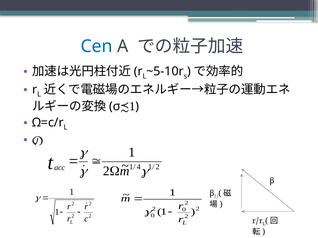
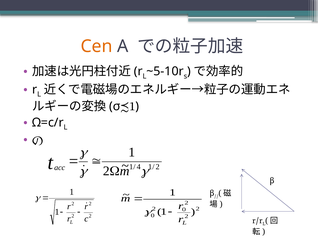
Cen colour: blue -> orange
